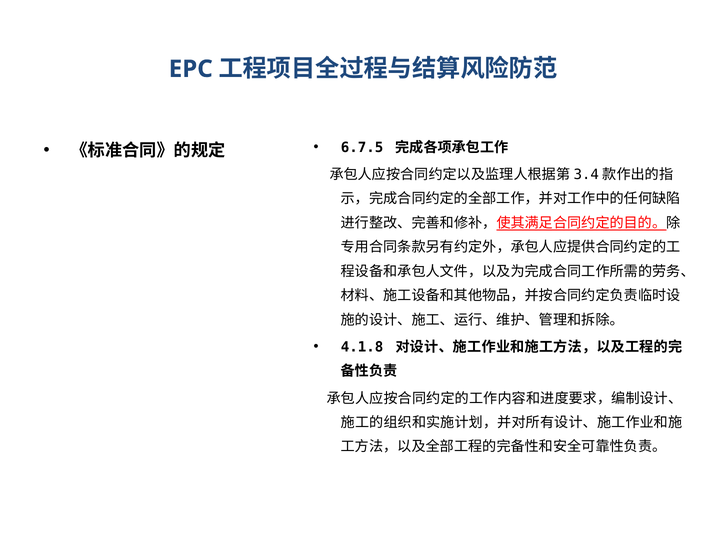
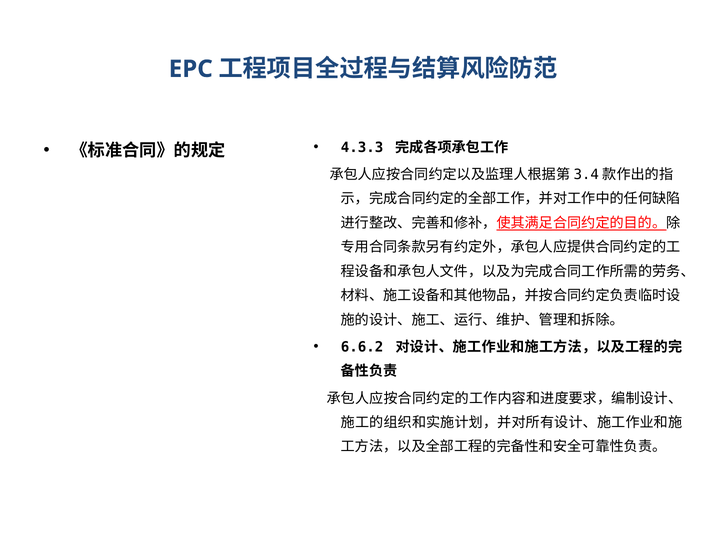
6.7.5: 6.7.5 -> 4.3.3
4.1.8: 4.1.8 -> 6.6.2
